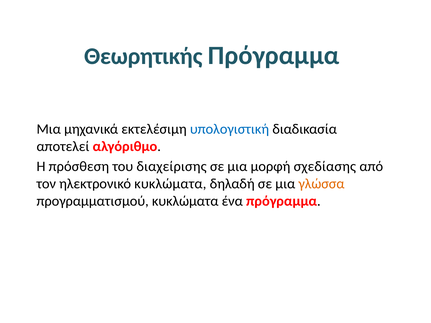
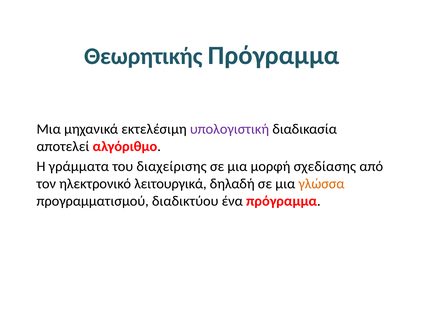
υπολογιστική colour: blue -> purple
πρόσθεση: πρόσθεση -> γράμματα
ηλεκτρονικό κυκλώματα: κυκλώματα -> λειτουργικά
προγραμματισμού κυκλώματα: κυκλώματα -> διαδικτύου
